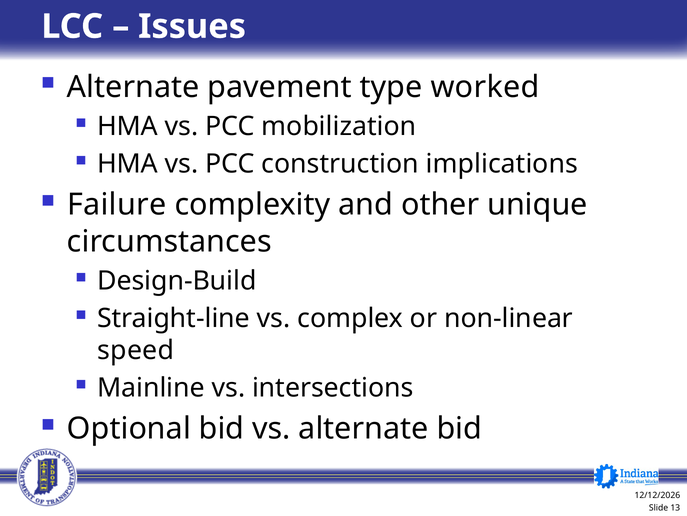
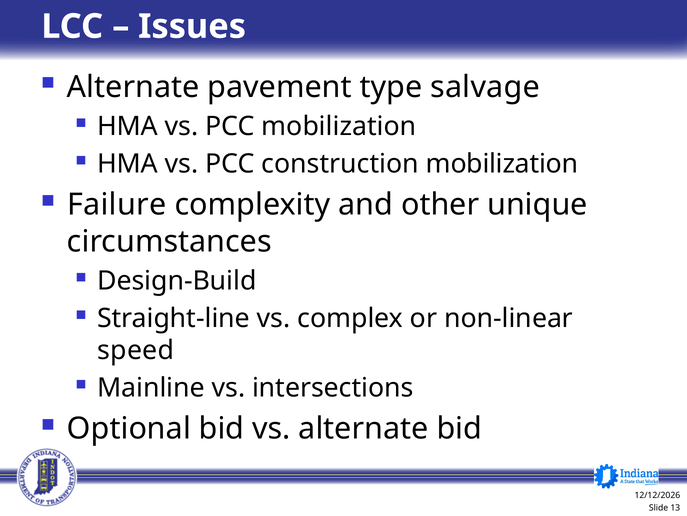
worked: worked -> salvage
construction implications: implications -> mobilization
